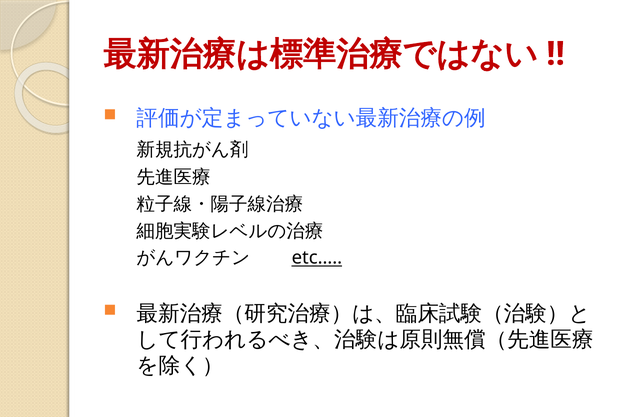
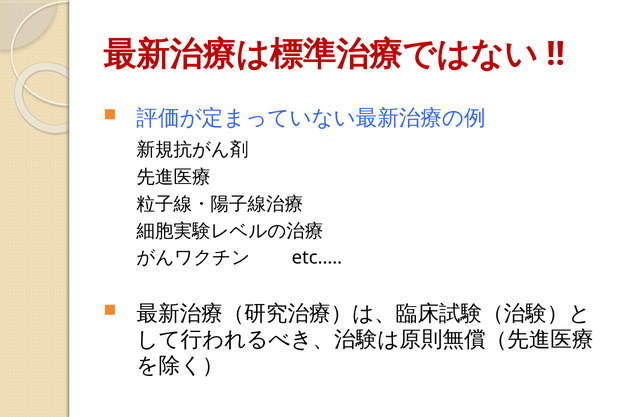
etc… underline: present -> none
